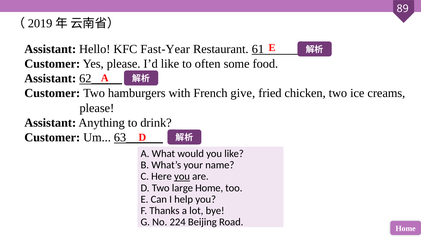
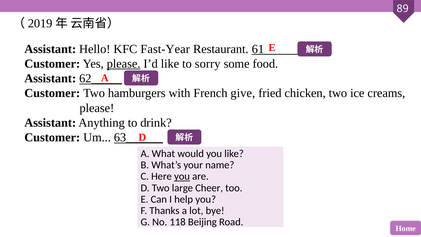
please at (124, 64) underline: none -> present
often: often -> sorry
large Home: Home -> Cheer
224: 224 -> 118
